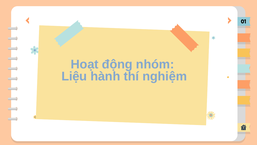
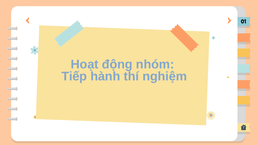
Liệu: Liệu -> Tiếp
